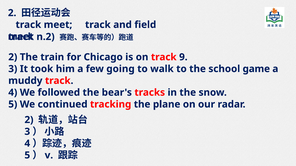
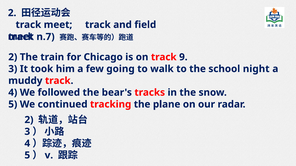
n.2: n.2 -> n.7
game: game -> night
